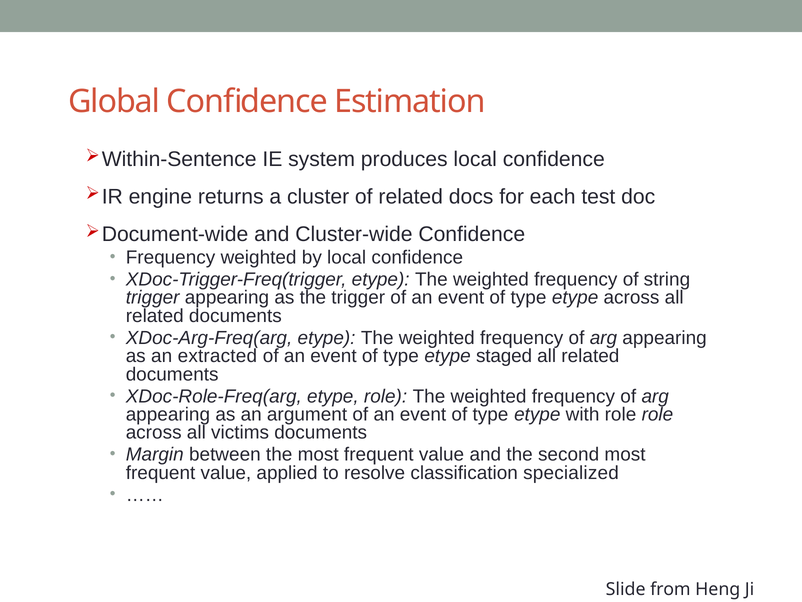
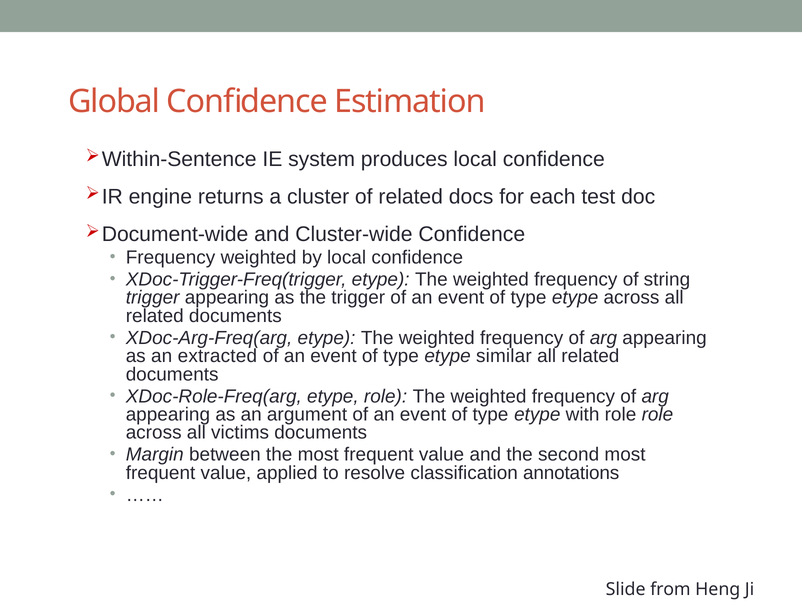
staged: staged -> similar
specialized: specialized -> annotations
